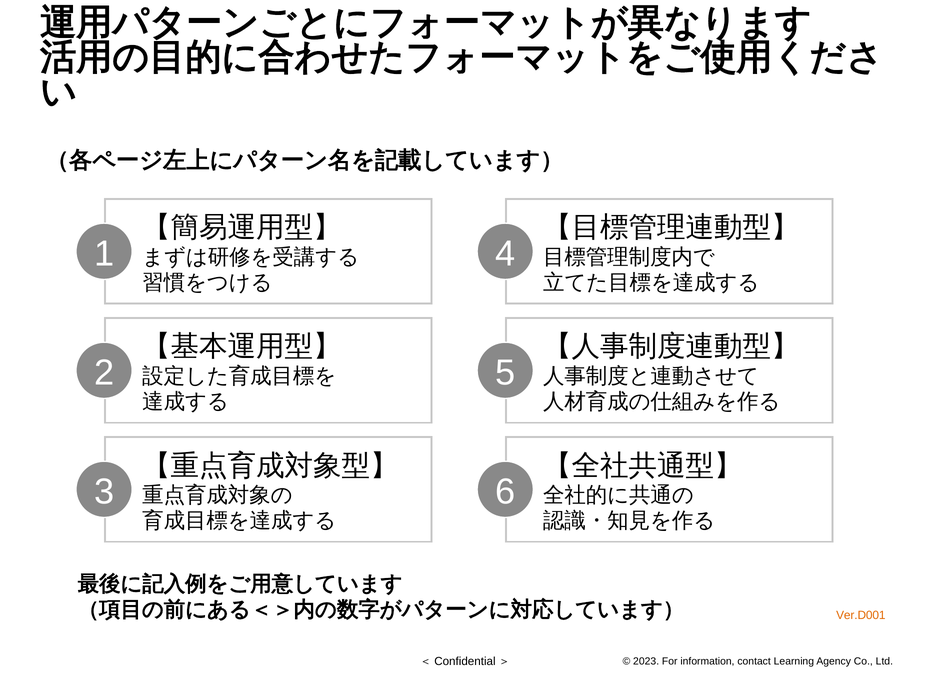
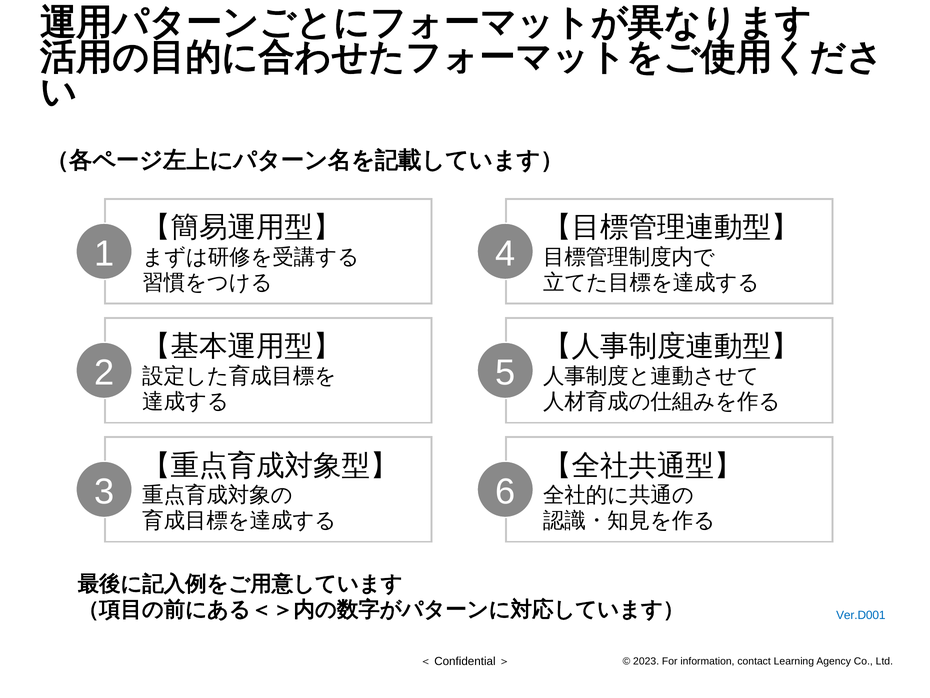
Ver.D001 colour: orange -> blue
